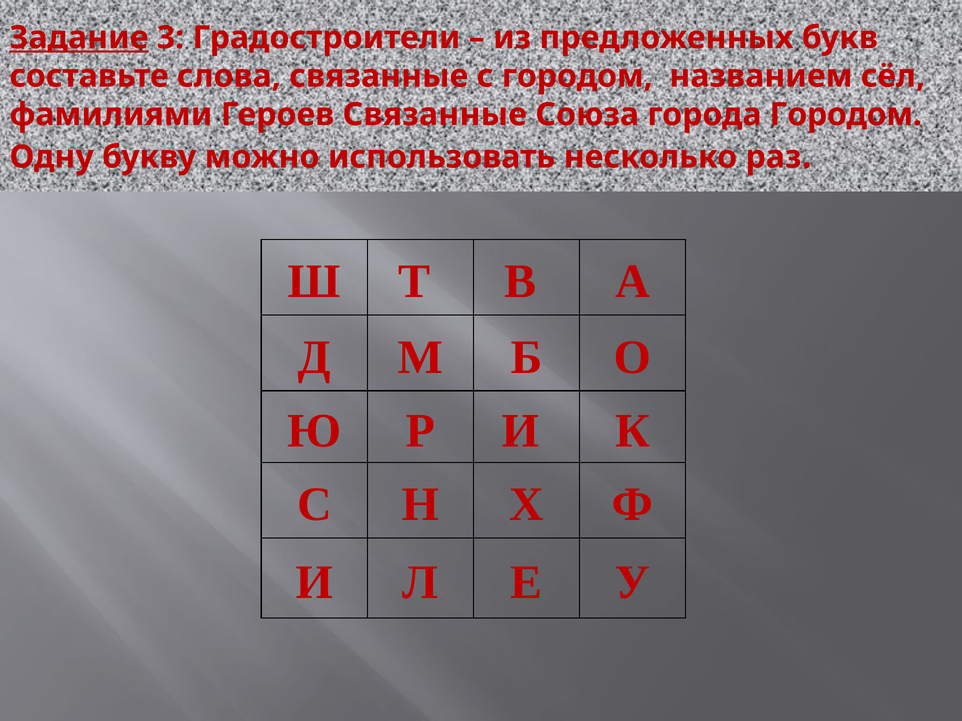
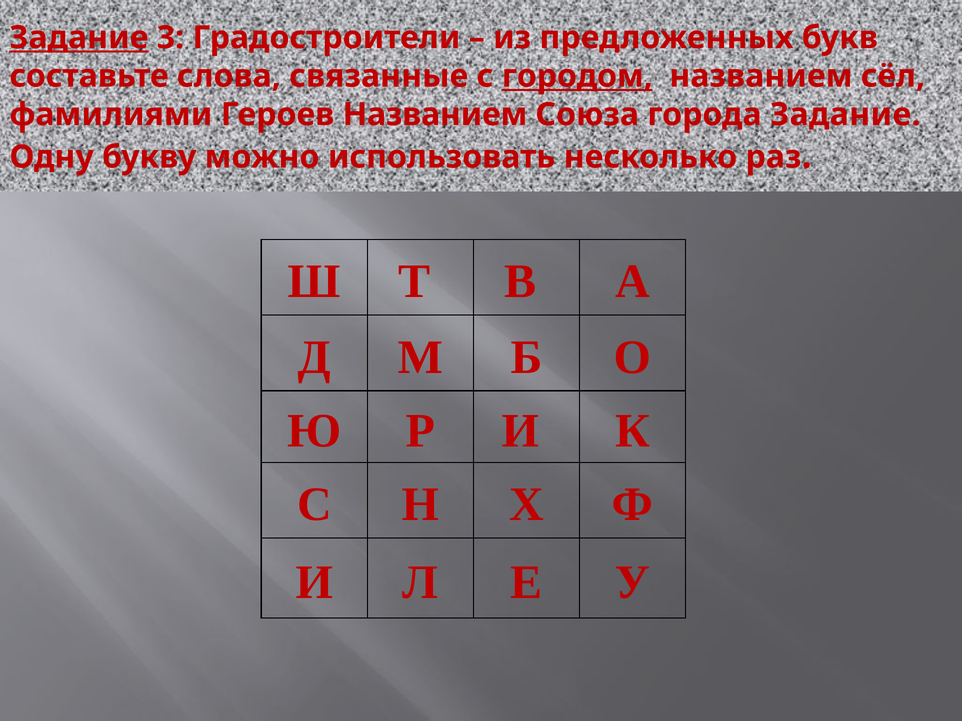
городом at (577, 76) underline: none -> present
Героев Связанные: Связанные -> Названием
города Городом: Городом -> Задание
